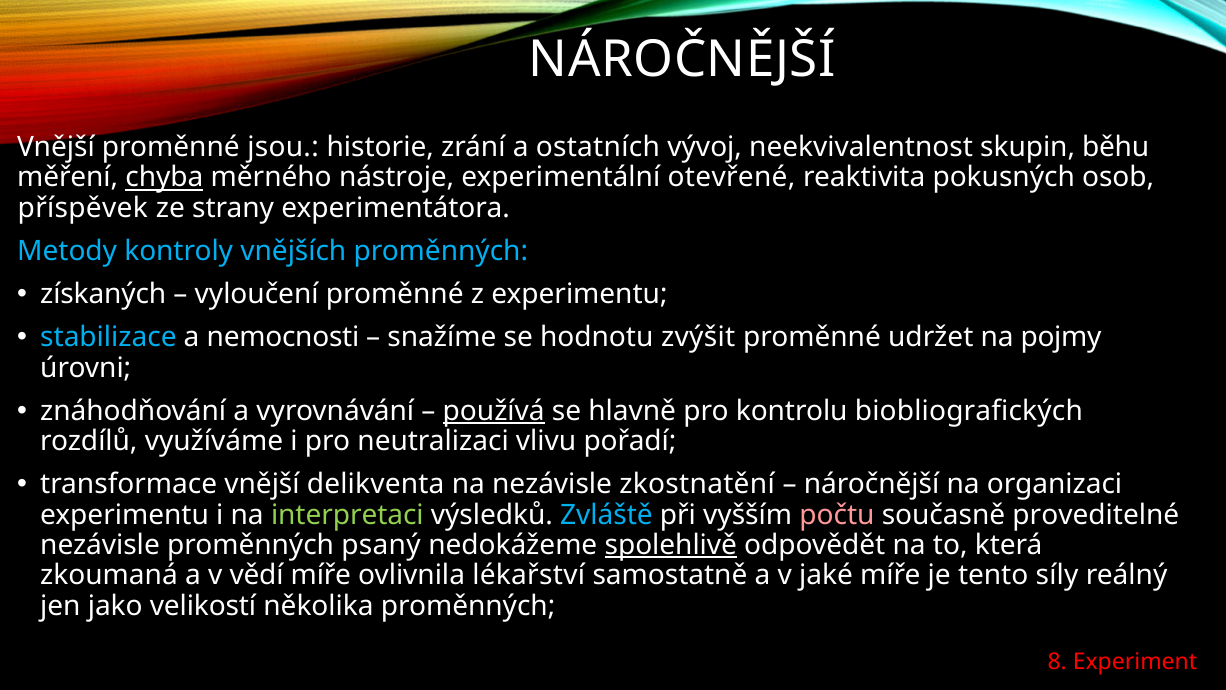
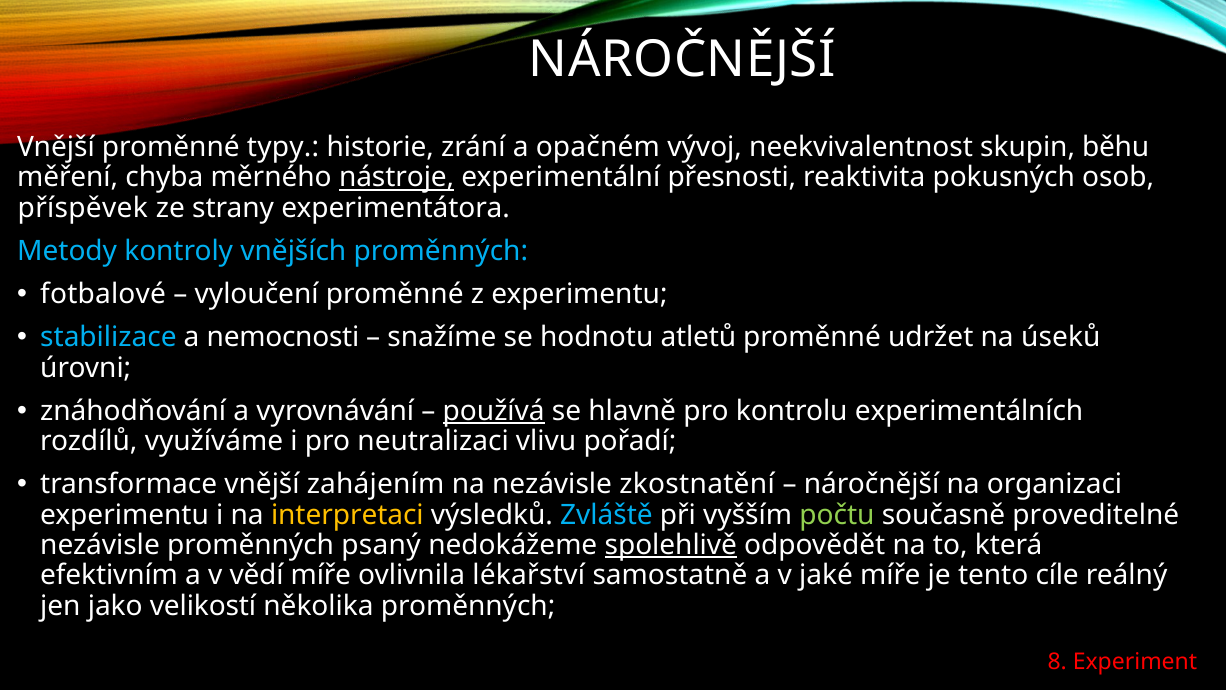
jsou: jsou -> typy
ostatních: ostatních -> opačném
chyba underline: present -> none
nástroje underline: none -> present
otevřené: otevřené -> přesnosti
získaných: získaných -> fotbalové
zvýšit: zvýšit -> atletů
pojmy: pojmy -> úseků
biobliografických: biobliografických -> experimentálních
delikventa: delikventa -> zahájením
interpretaci colour: light green -> yellow
počtu colour: pink -> light green
zkoumaná: zkoumaná -> efektivním
síly: síly -> cíle
